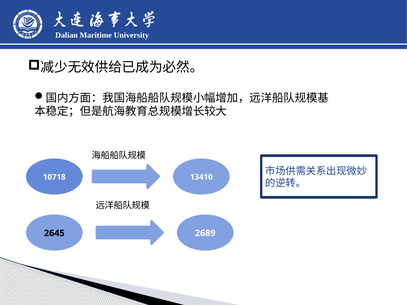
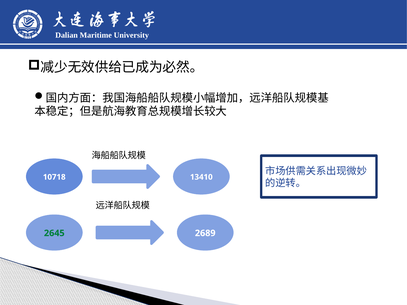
2645 colour: black -> green
